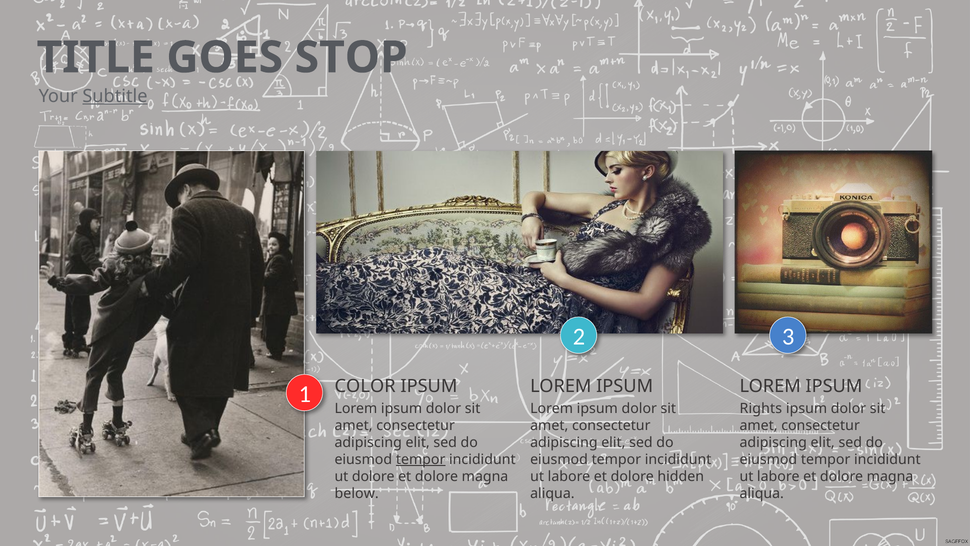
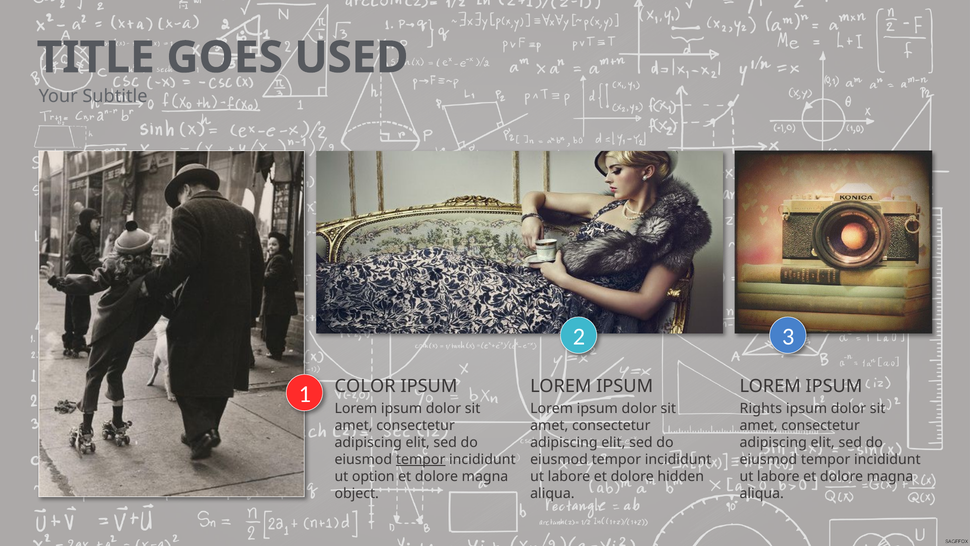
STOP: STOP -> USED
Subtitle underline: present -> none
ut dolore: dolore -> option
below: below -> object
